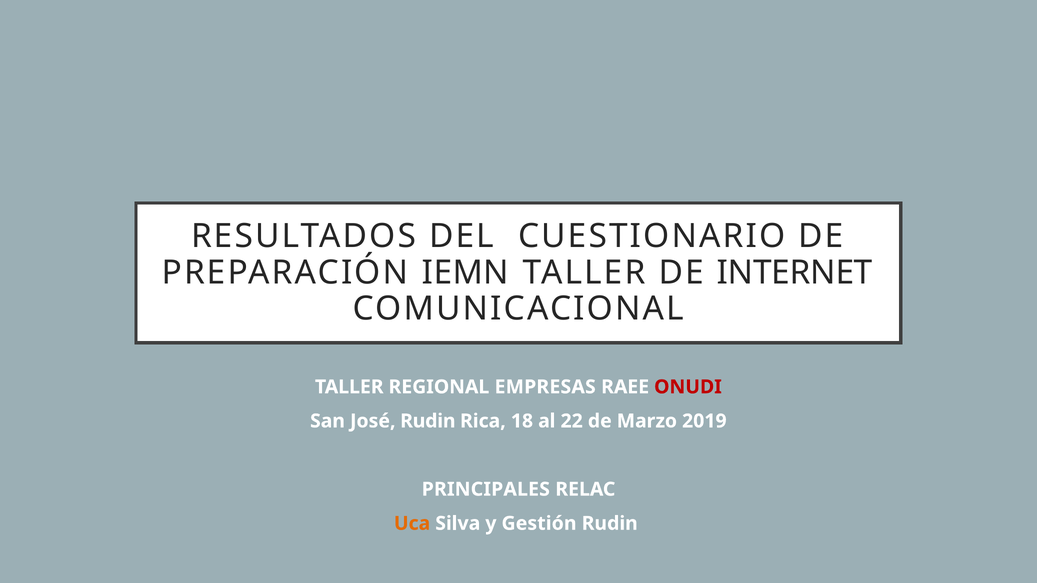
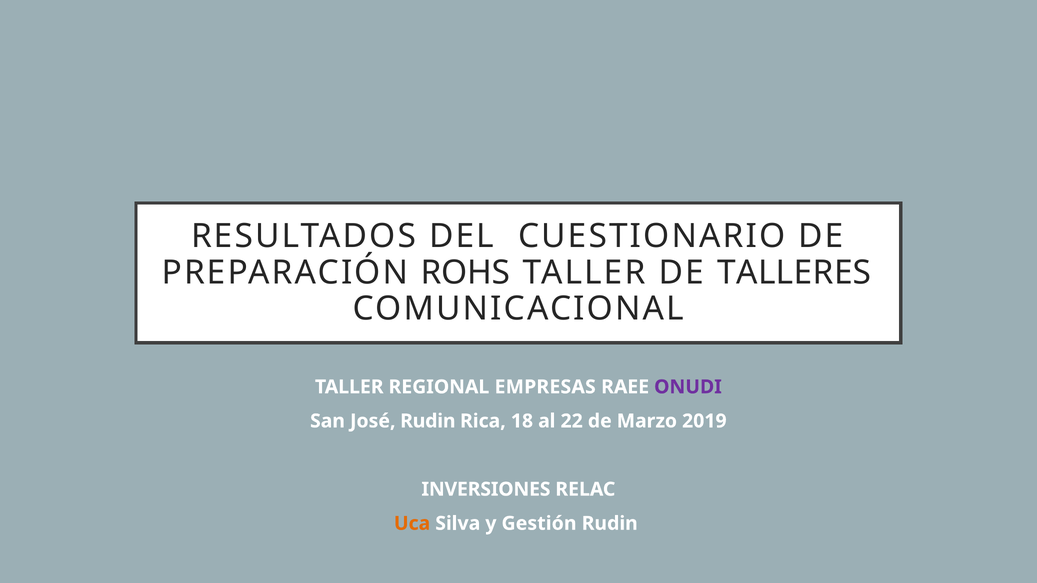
IEMN: IEMN -> ROHS
INTERNET: INTERNET -> TALLERES
ONUDI colour: red -> purple
PRINCIPALES: PRINCIPALES -> INVERSIONES
